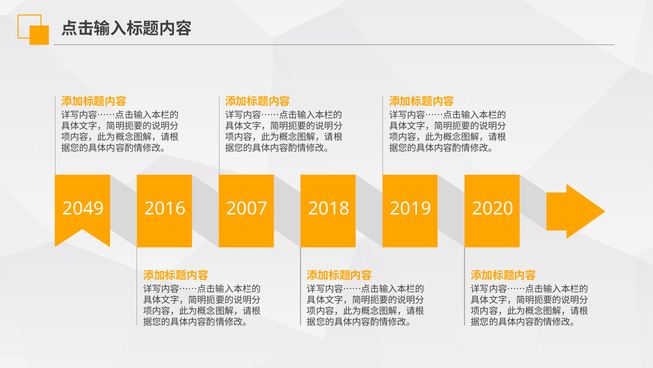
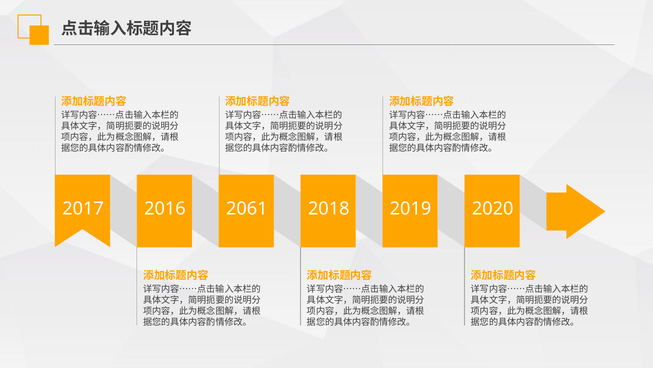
2049: 2049 -> 2017
2007: 2007 -> 2061
